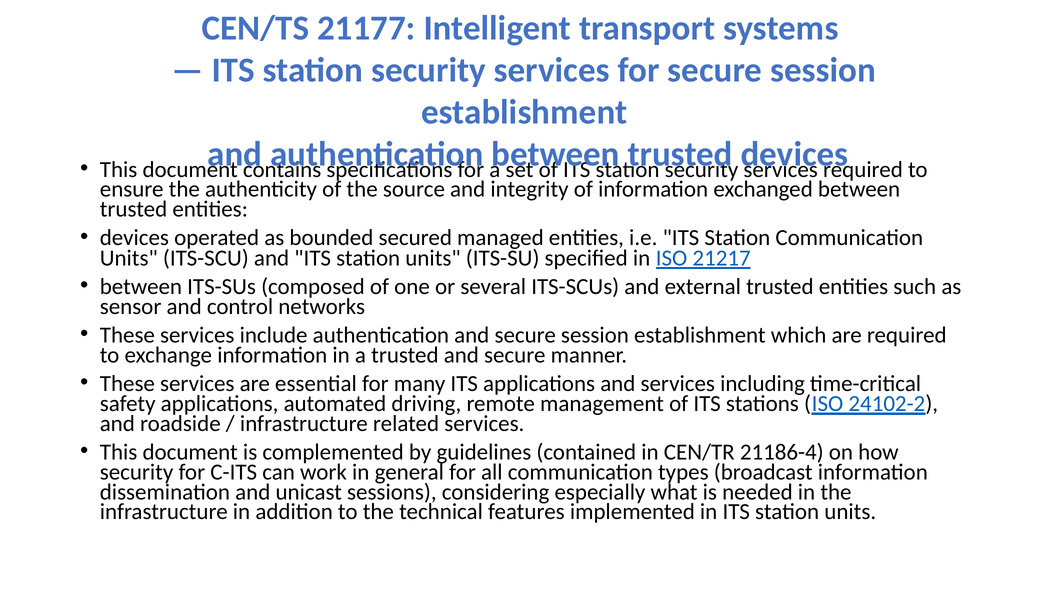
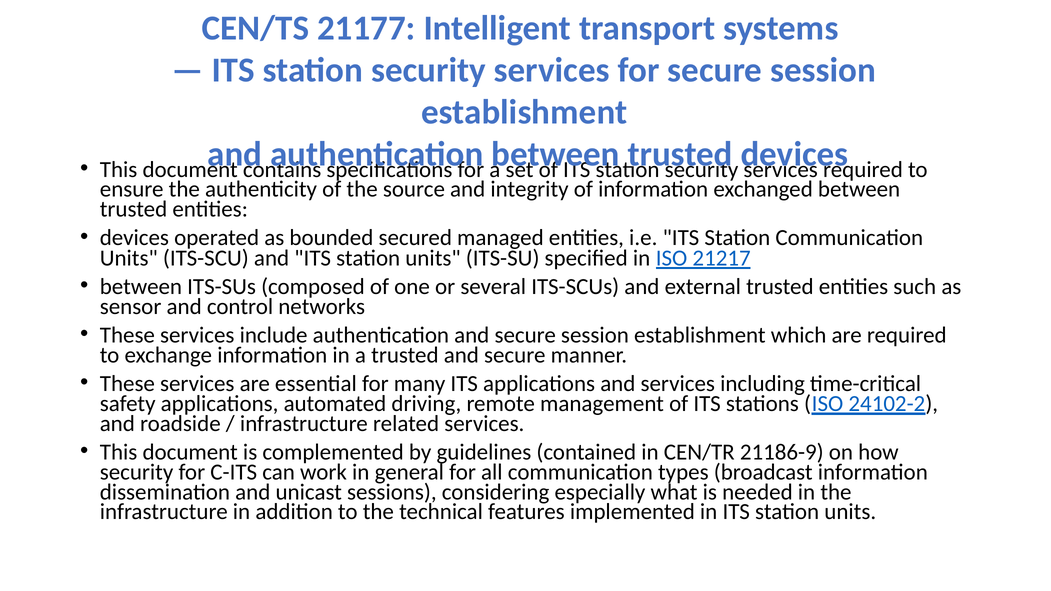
21186-4: 21186-4 -> 21186-9
